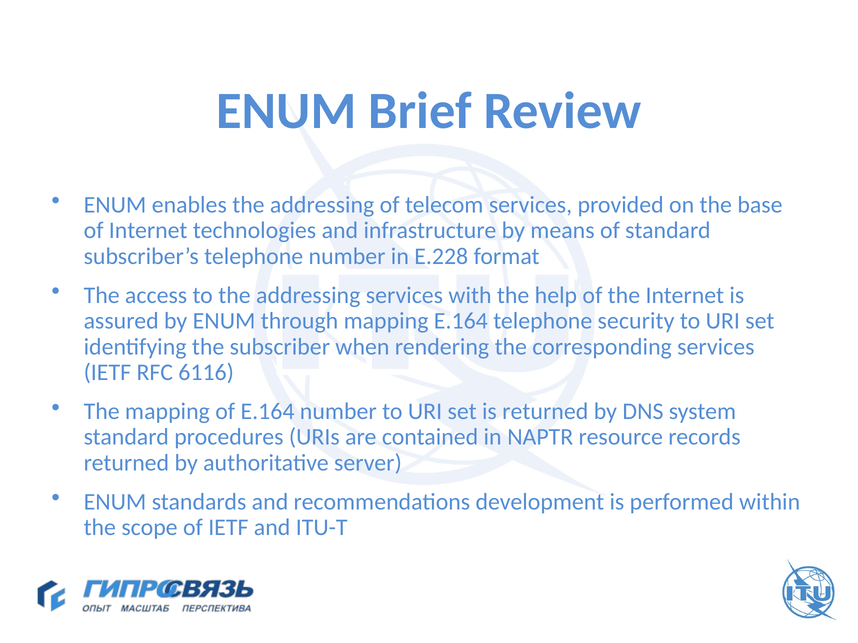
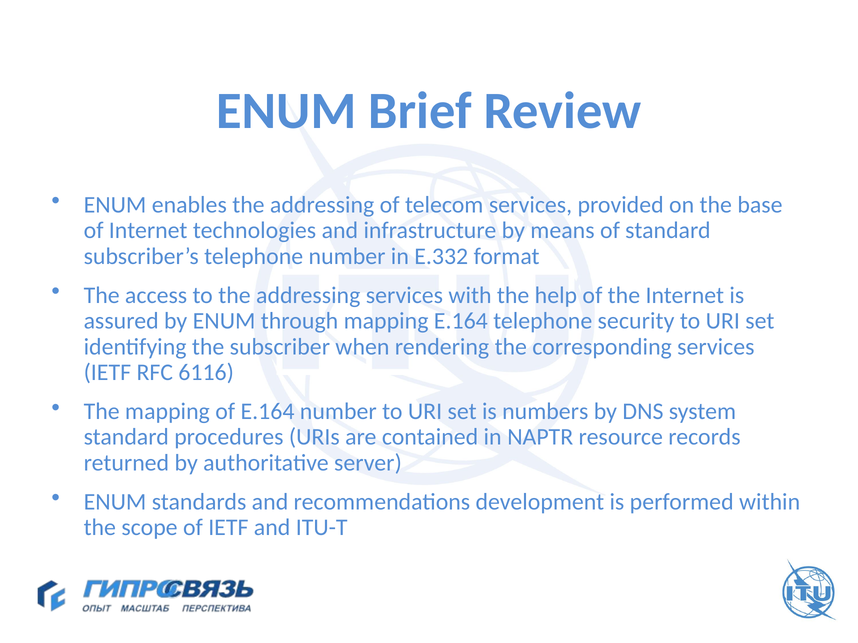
E.228: E.228 -> E.332
is returned: returned -> numbers
